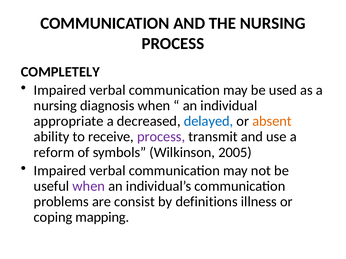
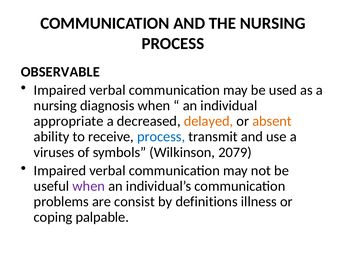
COMPLETELY: COMPLETELY -> OBSERVABLE
delayed colour: blue -> orange
process at (161, 137) colour: purple -> blue
reform: reform -> viruses
2005: 2005 -> 2079
mapping: mapping -> palpable
